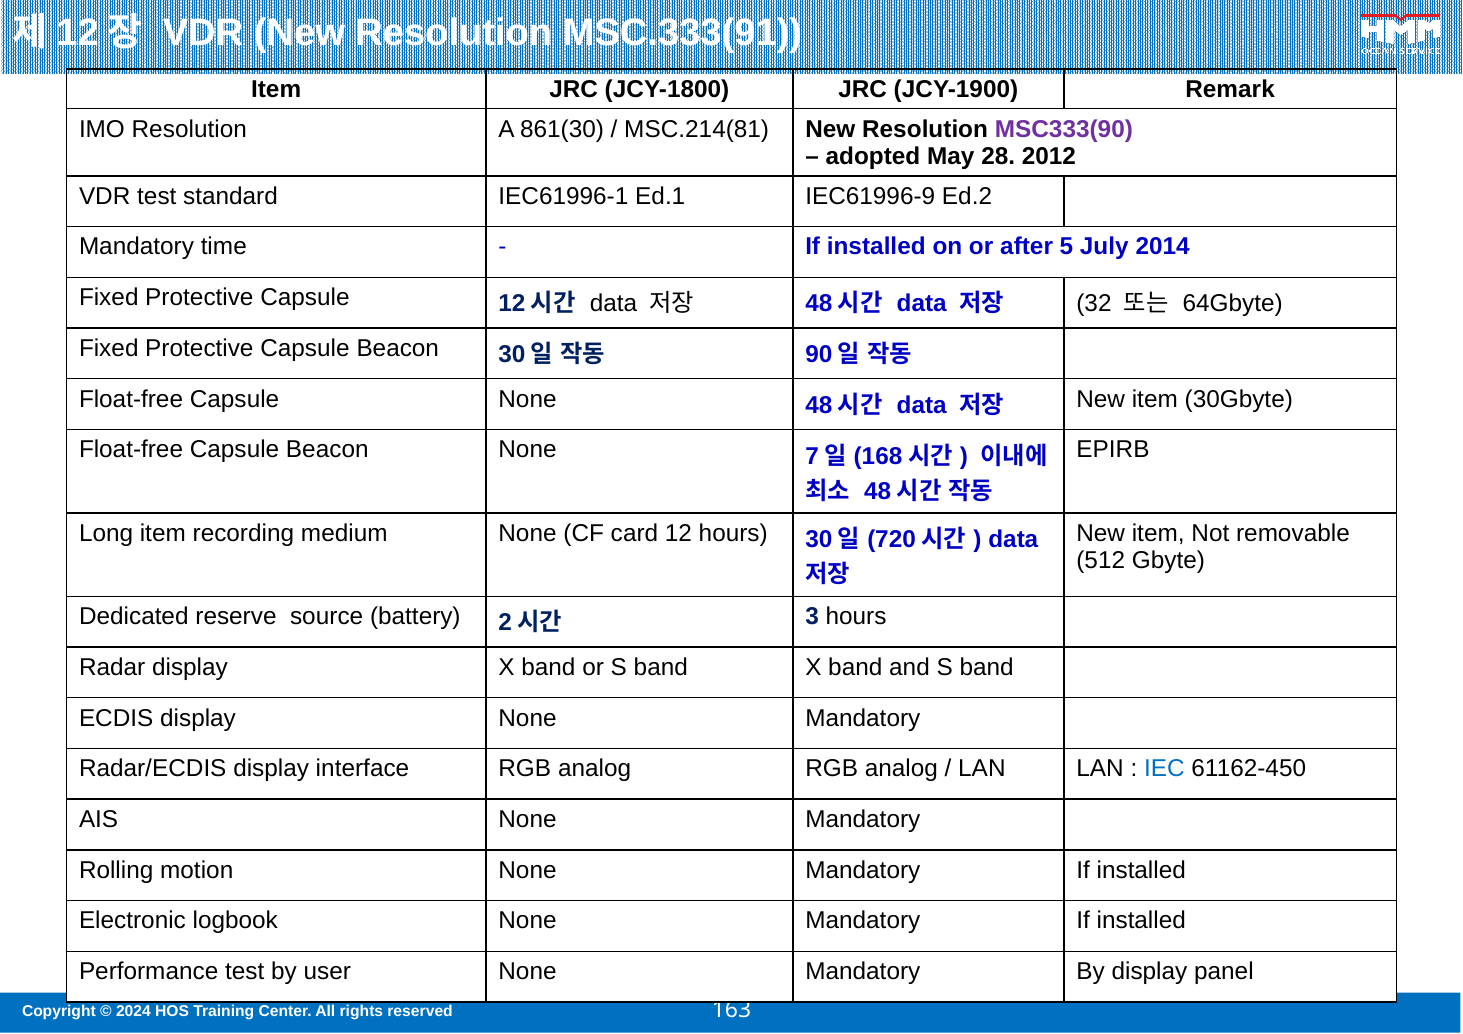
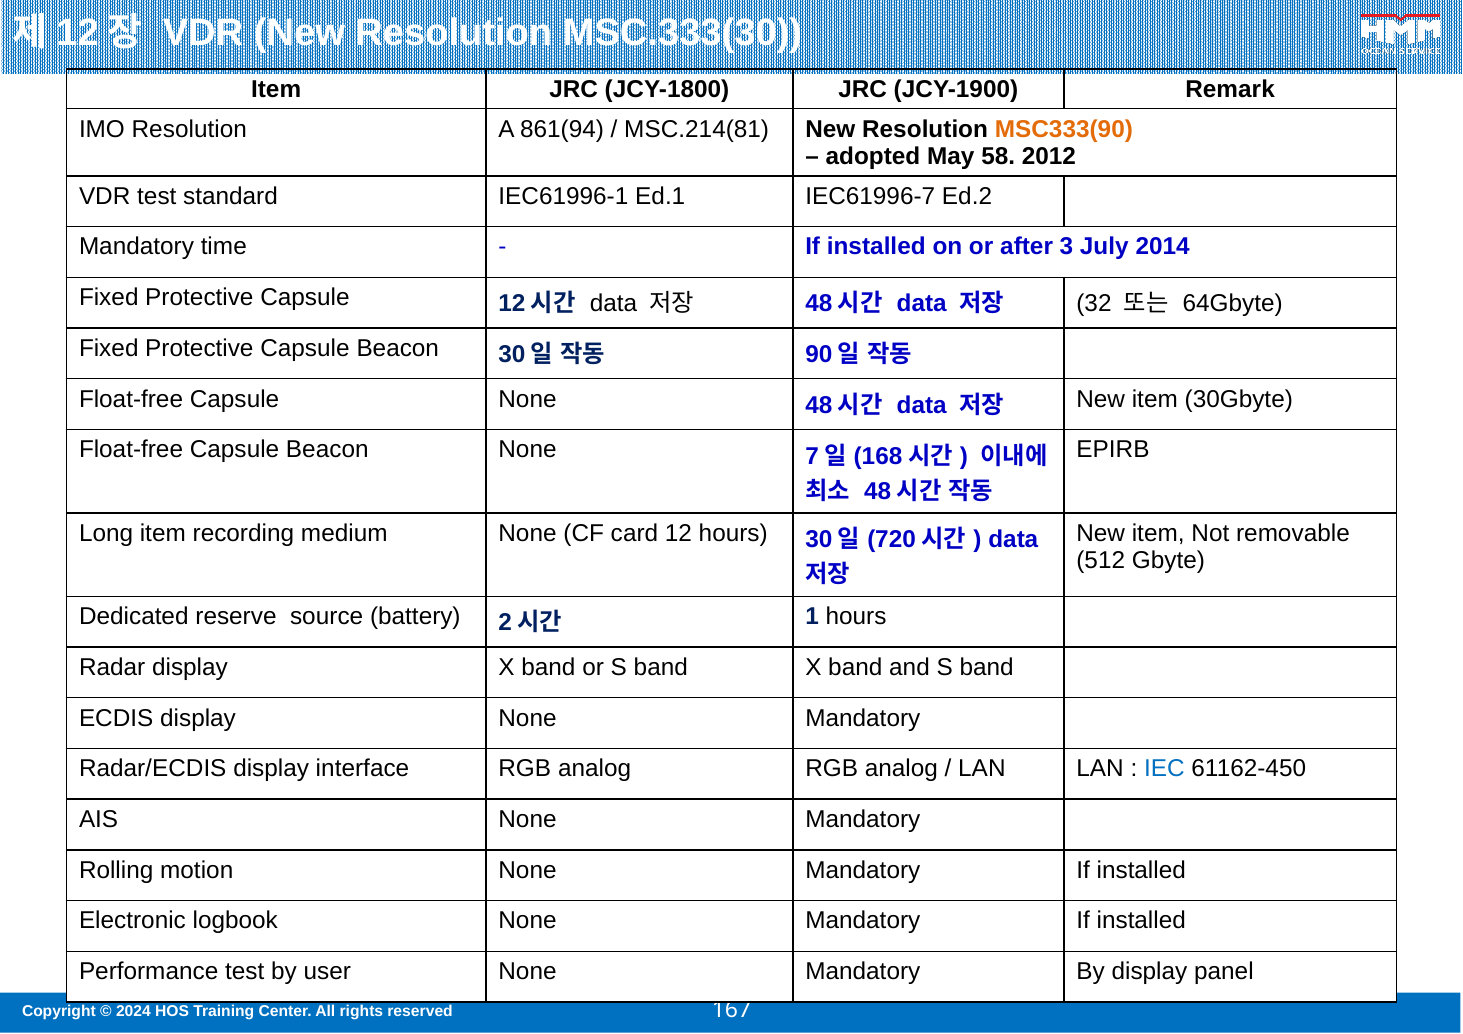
MSC.333(91: MSC.333(91 -> MSC.333(30
861(30: 861(30 -> 861(94
MSC333(90 colour: purple -> orange
28: 28 -> 58
IEC61996-9: IEC61996-9 -> IEC61996-7
5: 5 -> 3
3: 3 -> 1
163: 163 -> 167
